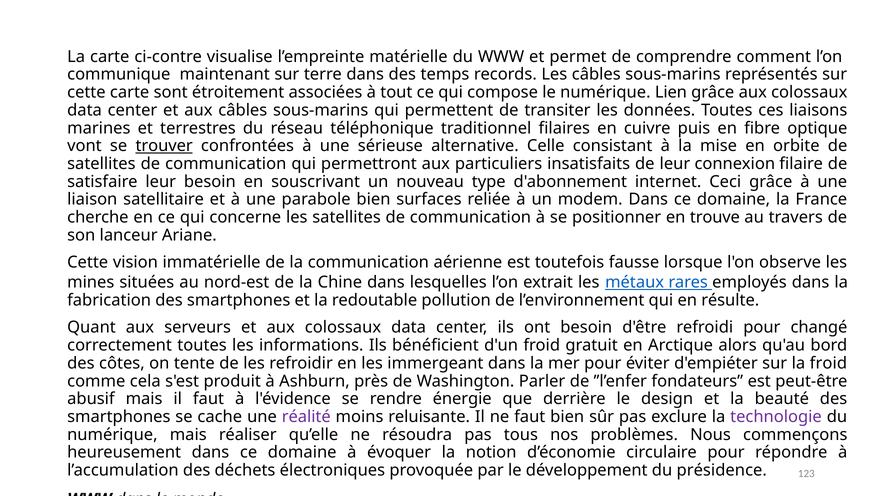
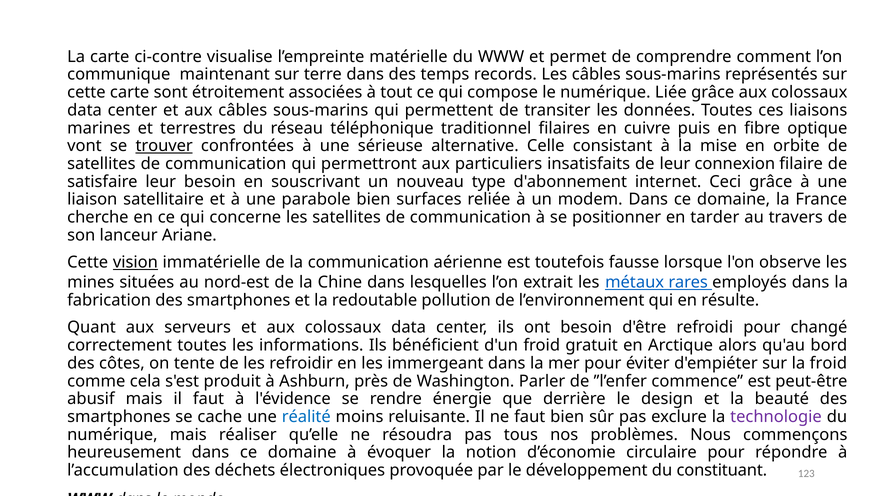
Lien: Lien -> Liée
trouve: trouve -> tarder
vision underline: none -> present
fondateurs: fondateurs -> commence
réalité colour: purple -> blue
présidence: présidence -> constituant
